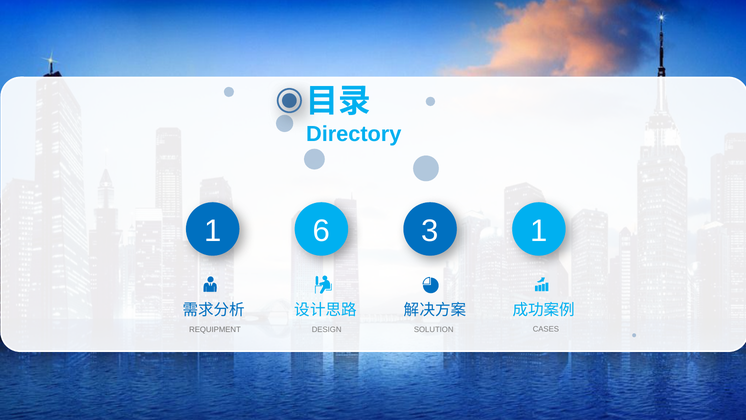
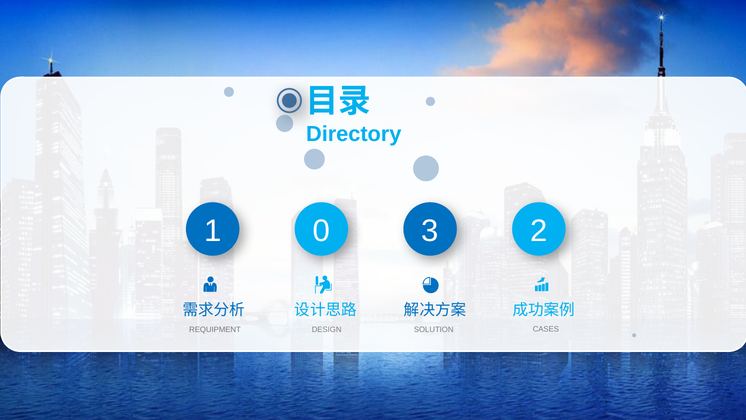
6: 6 -> 0
3 1: 1 -> 2
